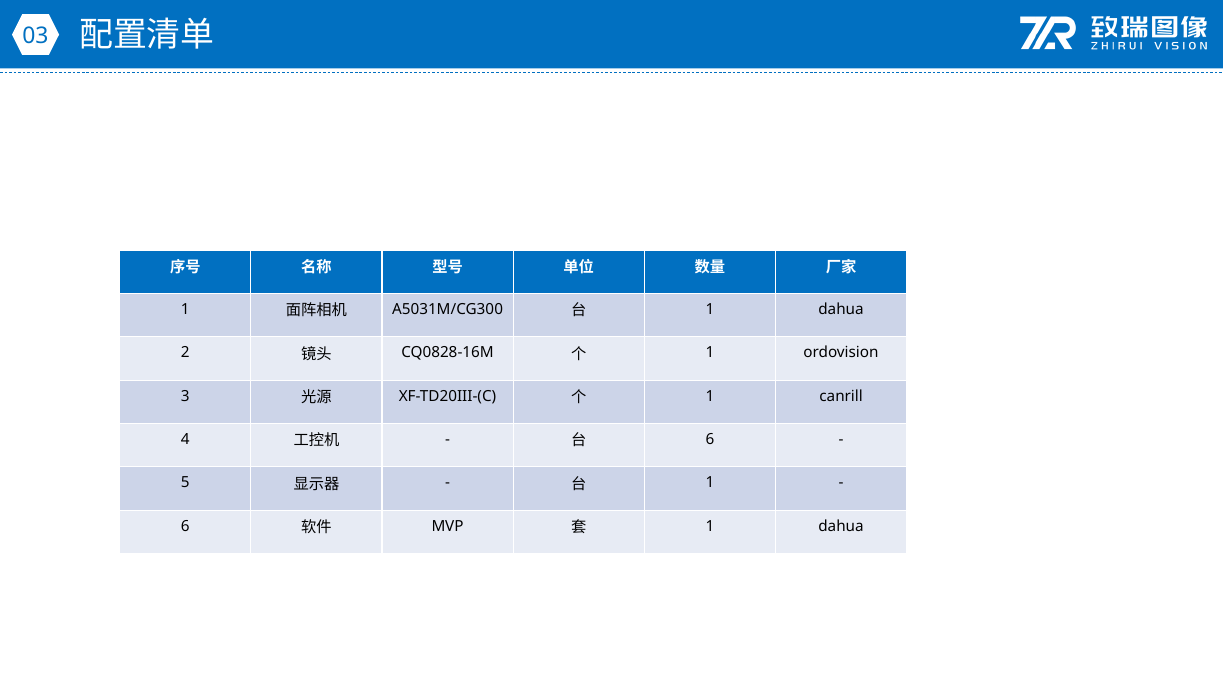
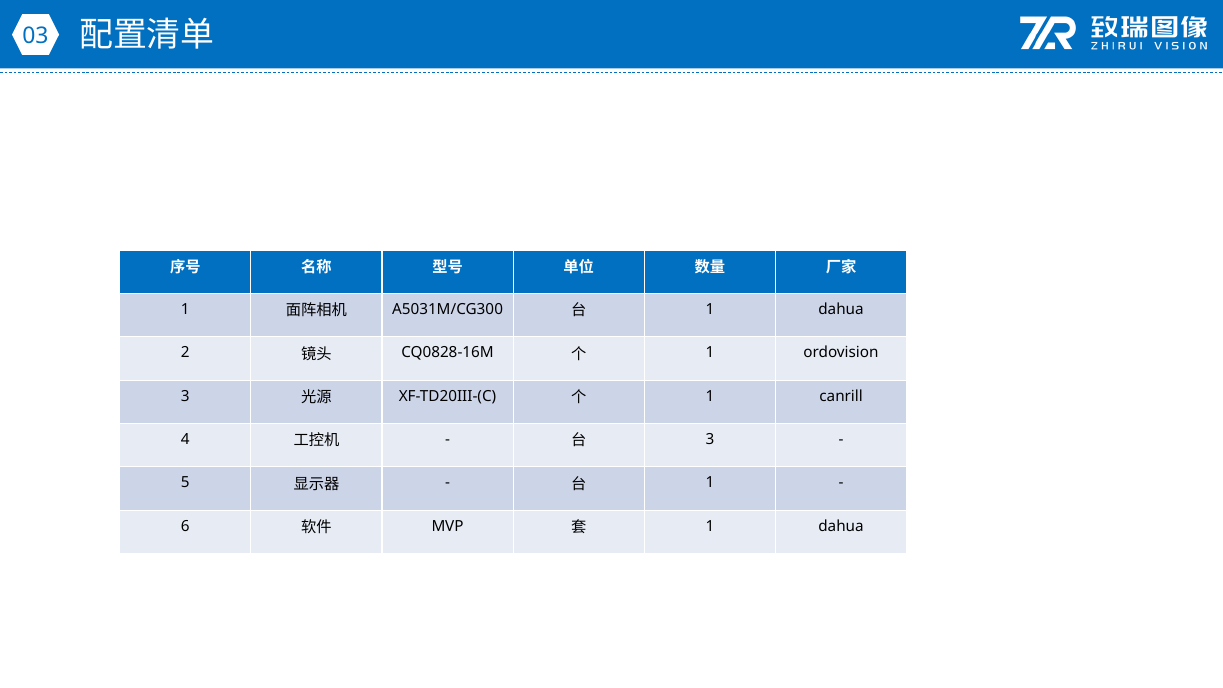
6 at (710, 439): 6 -> 3
